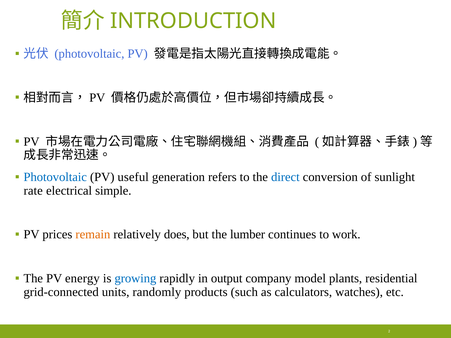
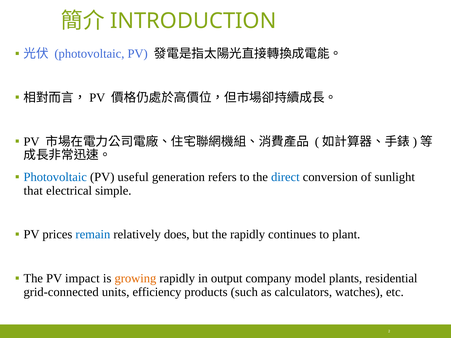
rate: rate -> that
remain colour: orange -> blue
the lumber: lumber -> rapidly
work: work -> plant
energy: energy -> impact
growing colour: blue -> orange
randomly: randomly -> efficiency
